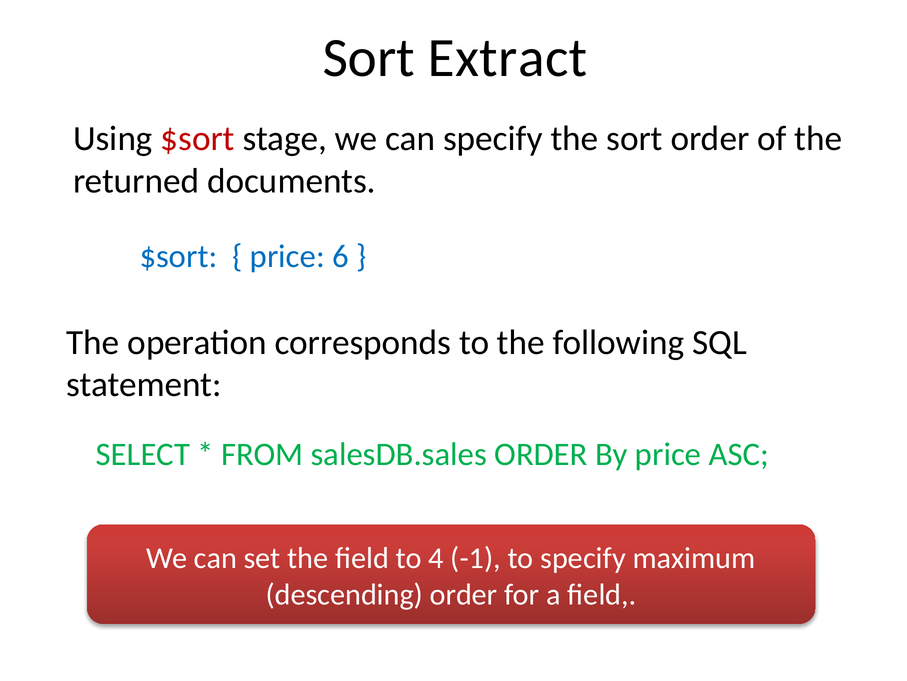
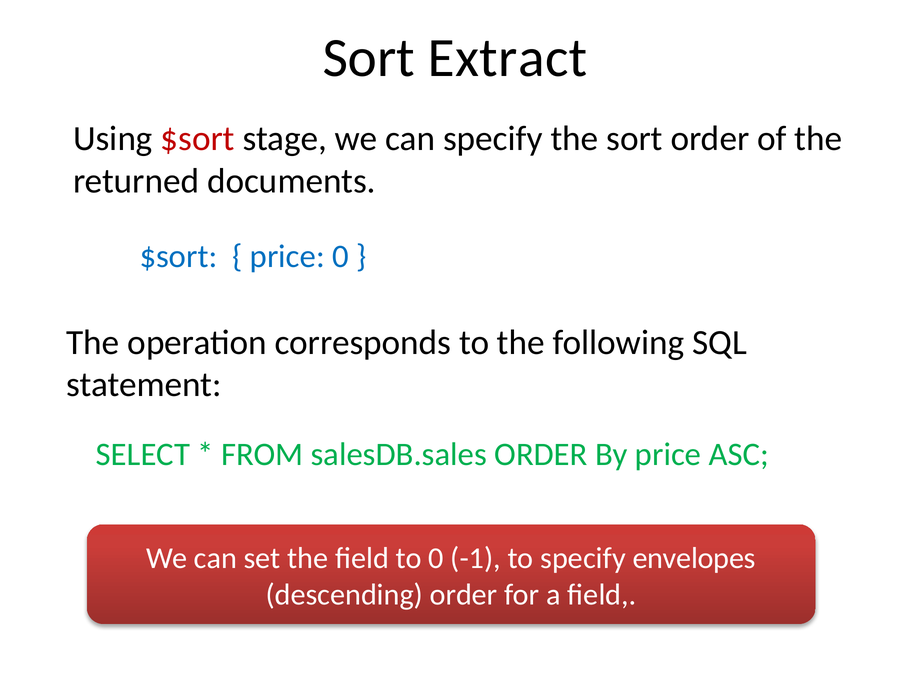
price 6: 6 -> 0
to 4: 4 -> 0
maximum: maximum -> envelopes
